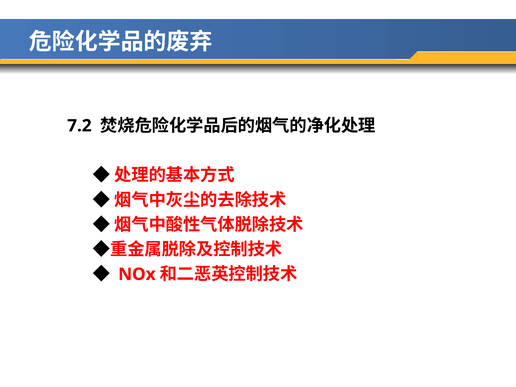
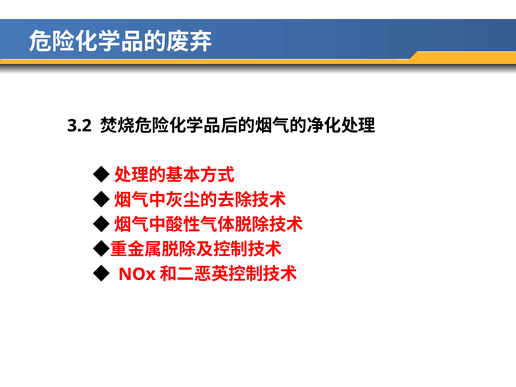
7.2: 7.2 -> 3.2
